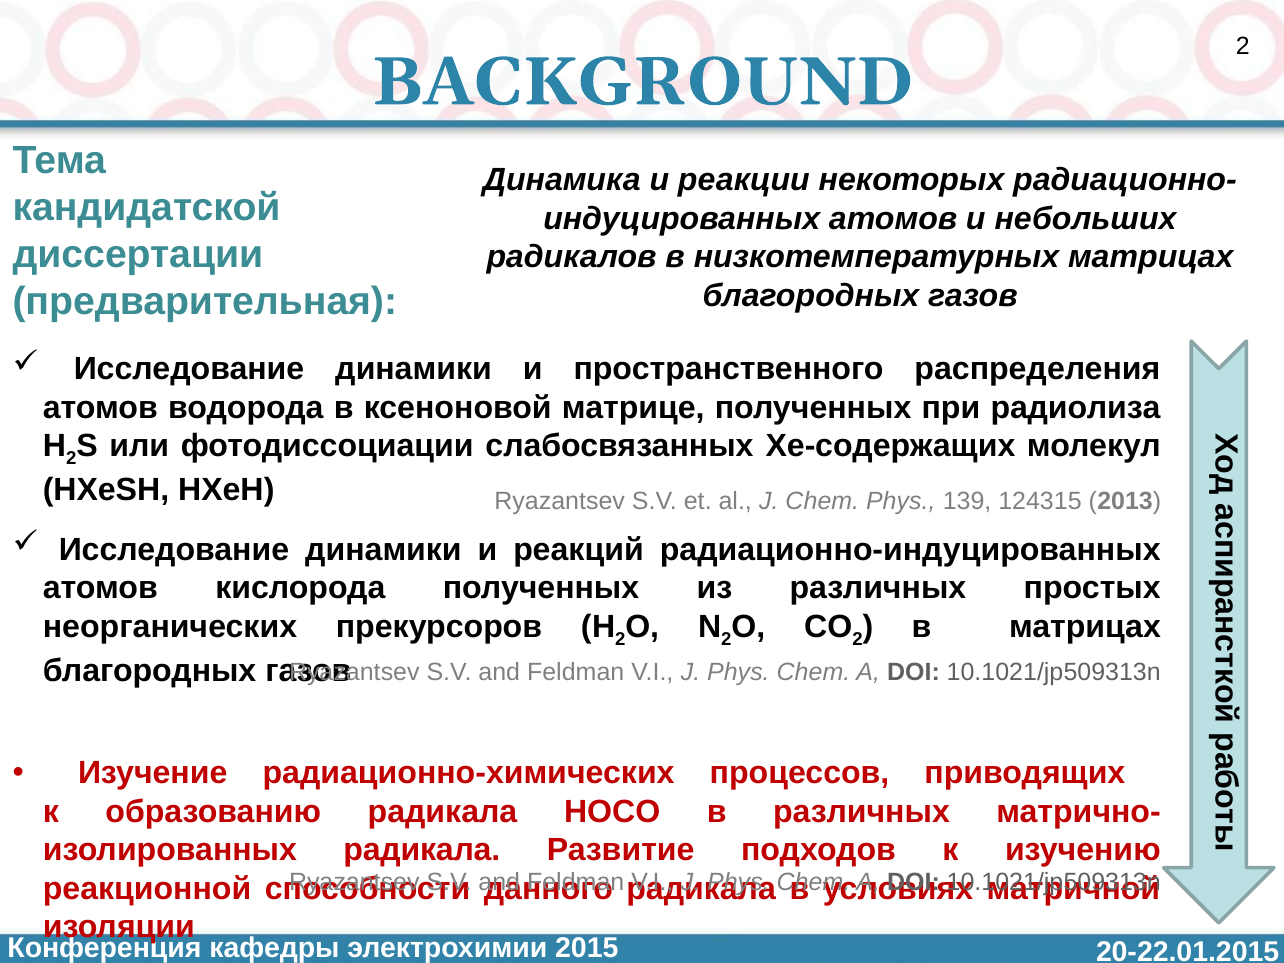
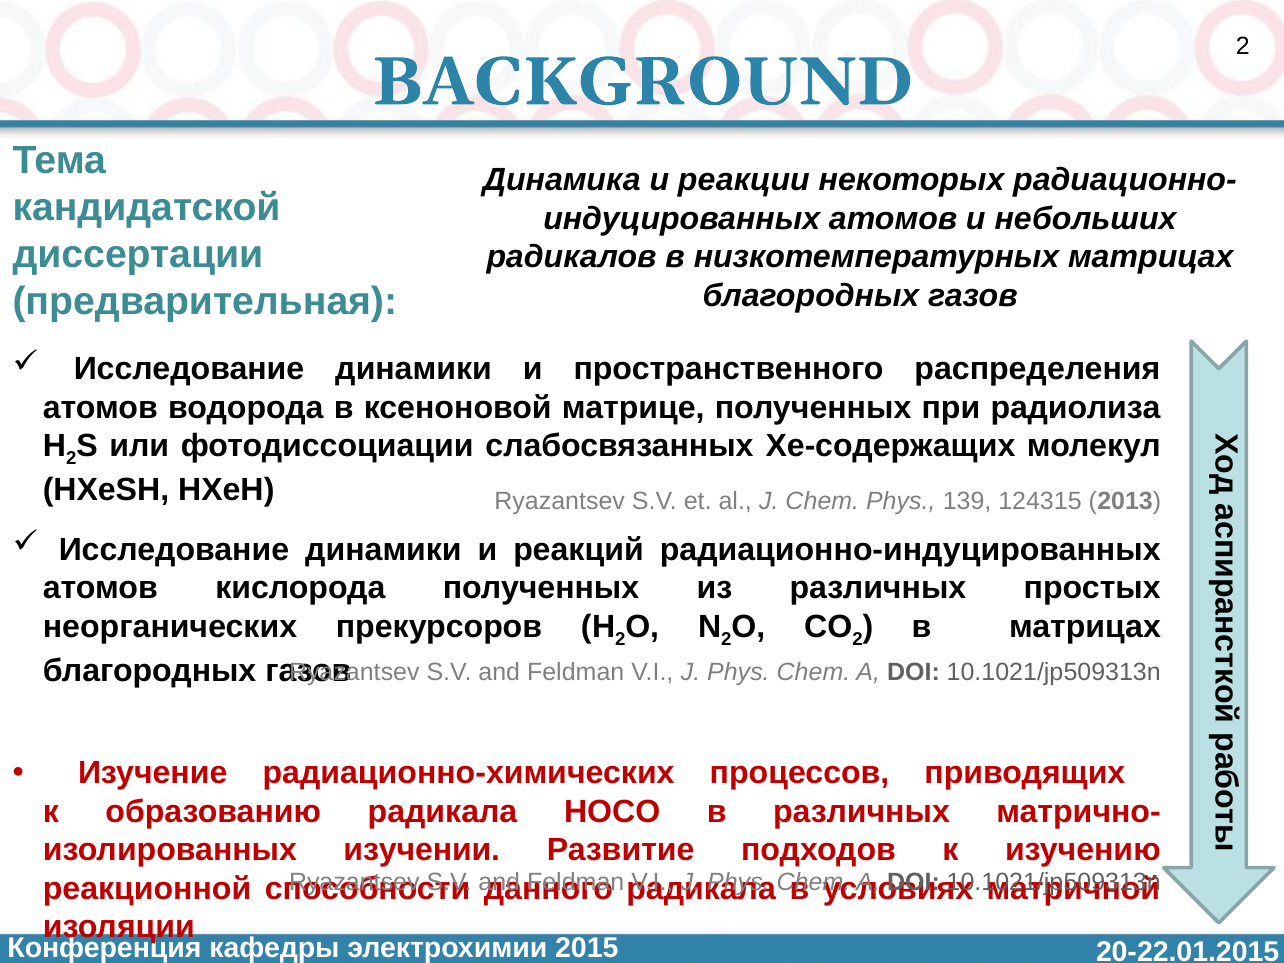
радикала at (422, 850): радикала -> изучении
